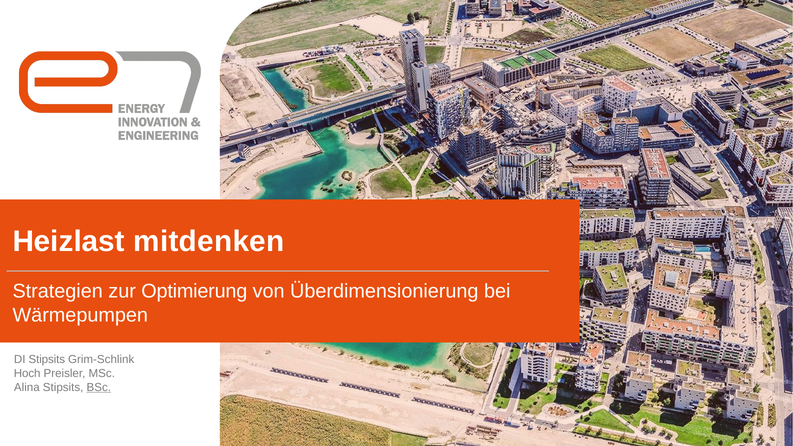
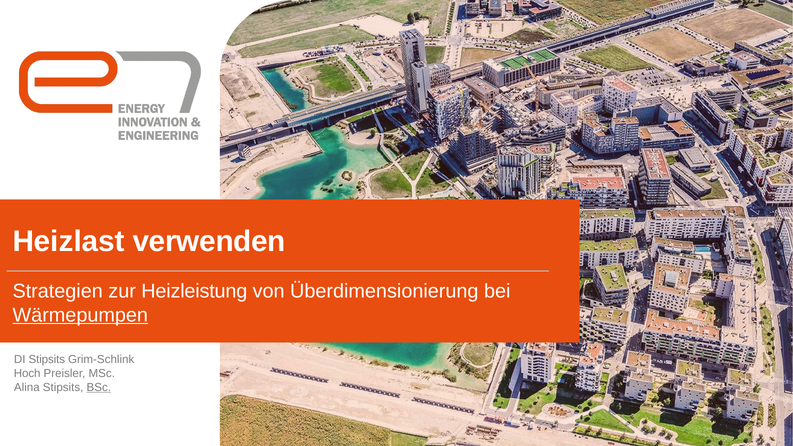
mitdenken: mitdenken -> verwenden
Optimierung: Optimierung -> Heizleistung
Wärmepumpen underline: none -> present
